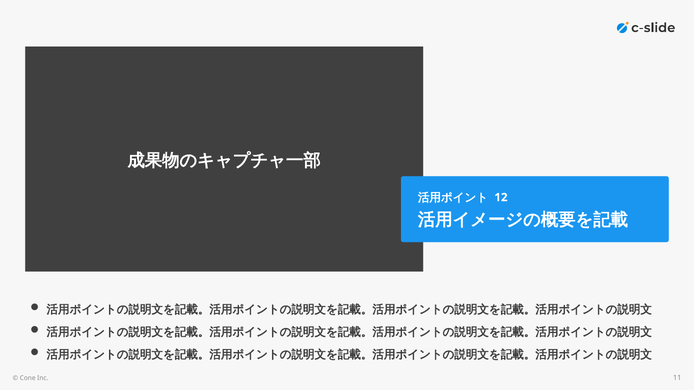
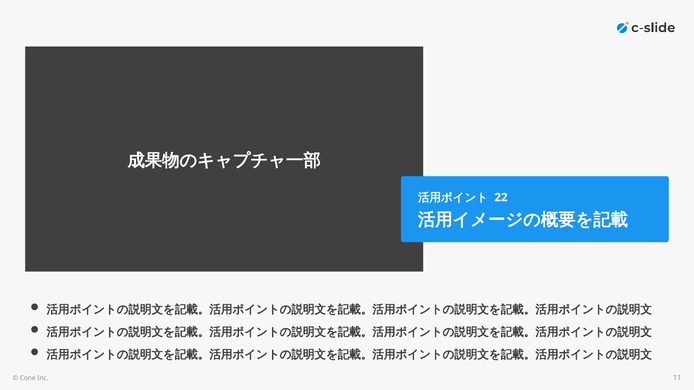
12: 12 -> 22
